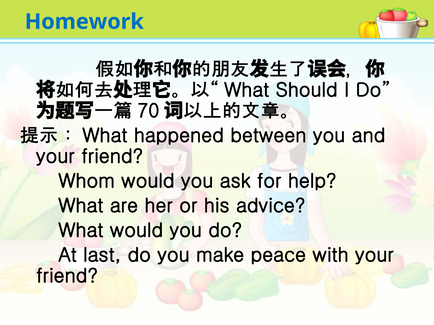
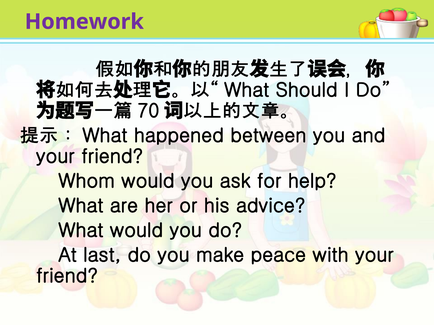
Homework colour: blue -> purple
